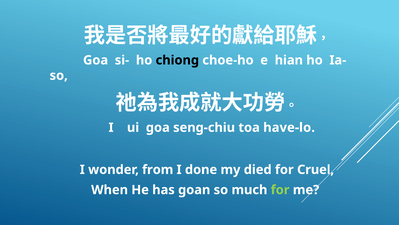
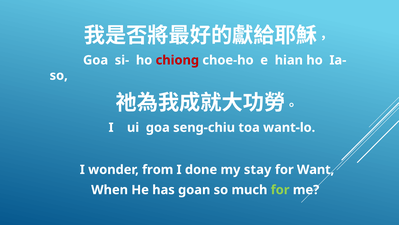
chiong colour: black -> red
have-lo: have-lo -> want-lo
died: died -> stay
Cruel: Cruel -> Want
